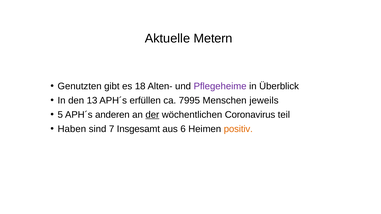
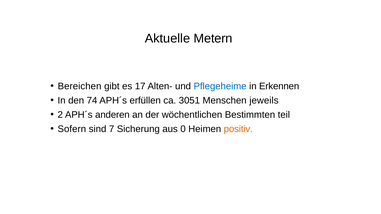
Genutzten: Genutzten -> Bereichen
18: 18 -> 17
Pflegeheime colour: purple -> blue
Überblick: Überblick -> Erkennen
13: 13 -> 74
7995: 7995 -> 3051
5: 5 -> 2
der underline: present -> none
Coronavirus: Coronavirus -> Bestimmten
Haben: Haben -> Sofern
Insgesamt: Insgesamt -> Sicherung
6: 6 -> 0
